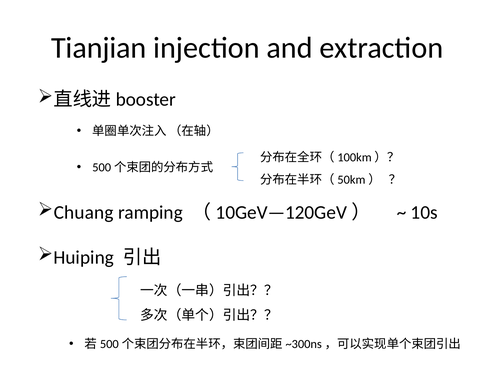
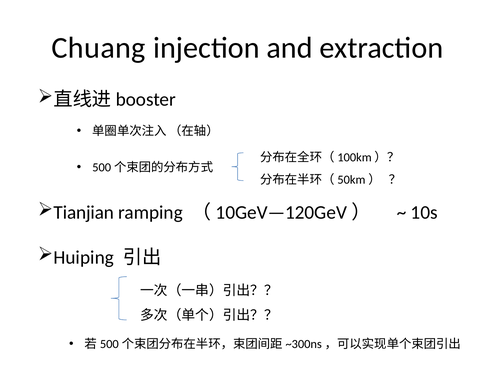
Tianjian: Tianjian -> Chuang
Chuang: Chuang -> Tianjian
